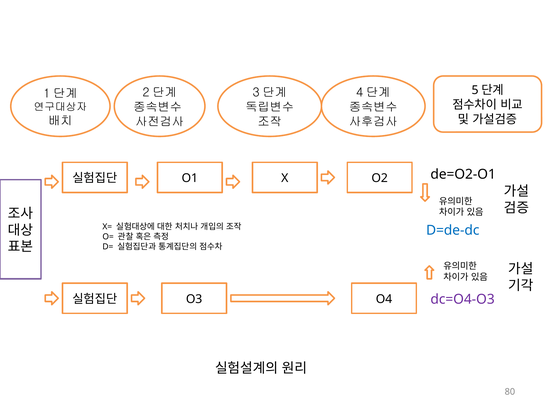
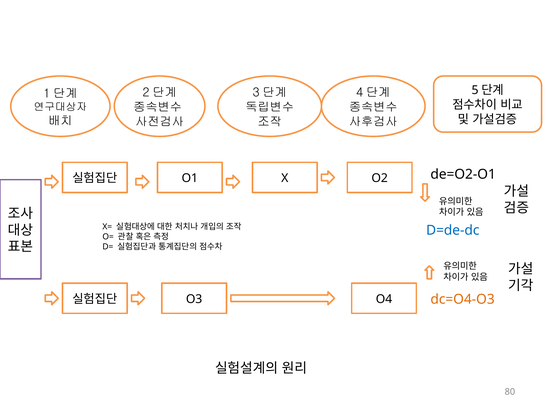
dc=O4-O3 colour: purple -> orange
